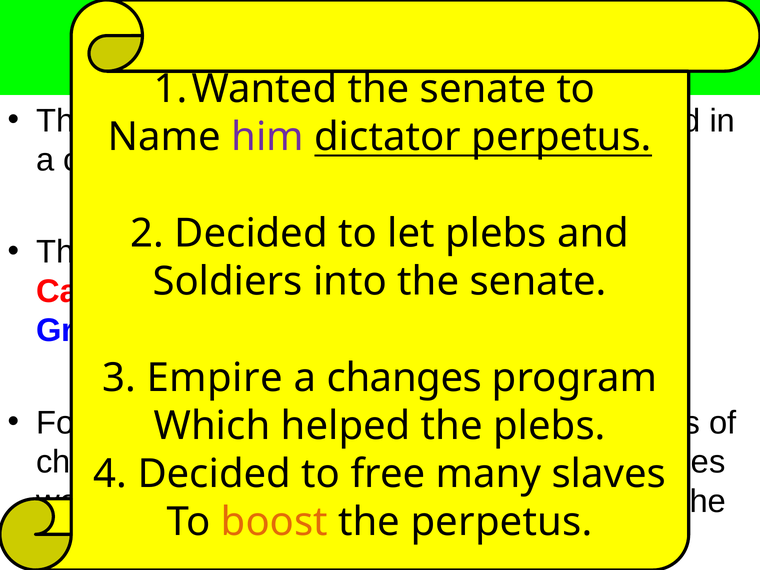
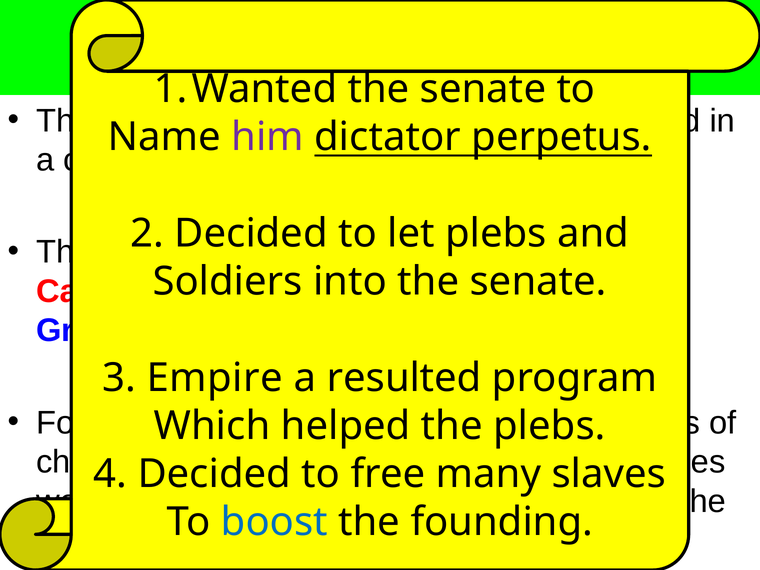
a changes: changes -> resulted
boost colour: orange -> blue
the perpetus: perpetus -> founding
